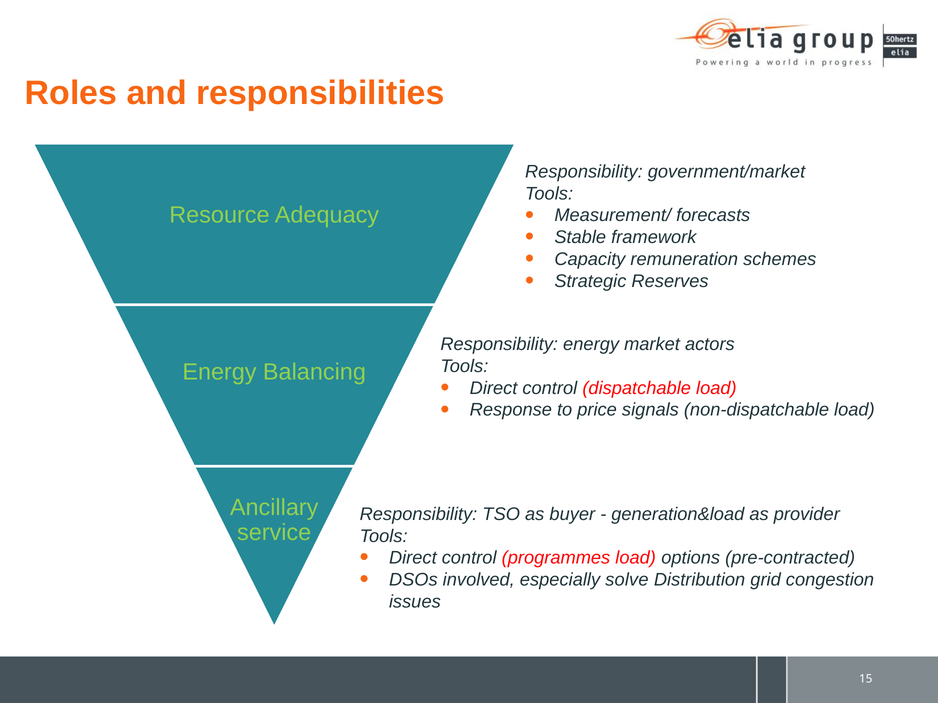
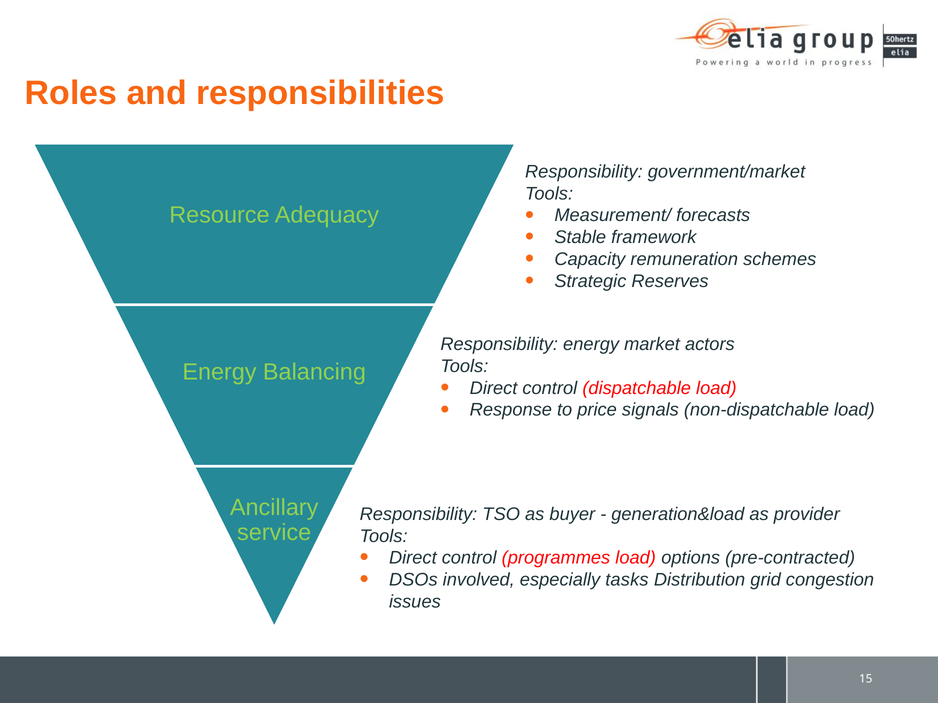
solve: solve -> tasks
